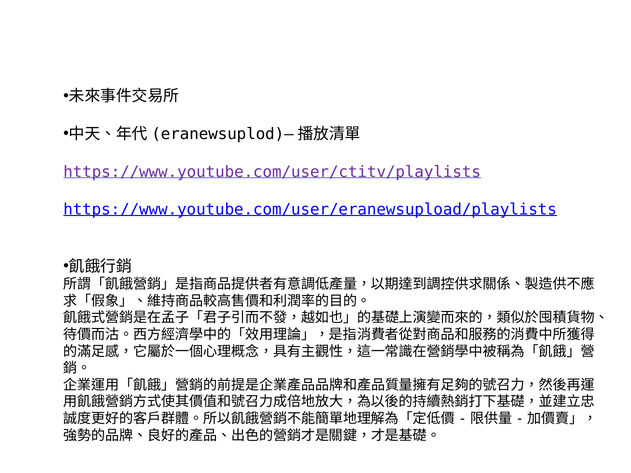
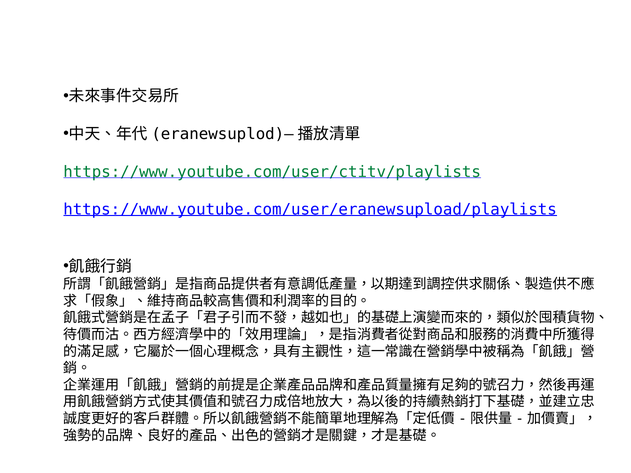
https://www.youtube.com/user/ctitv/playlists colour: purple -> green
